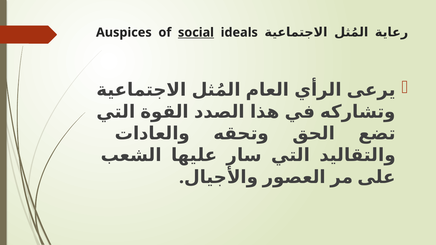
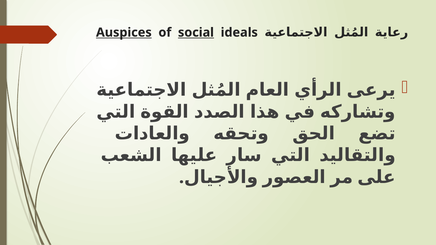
Auspices underline: none -> present
